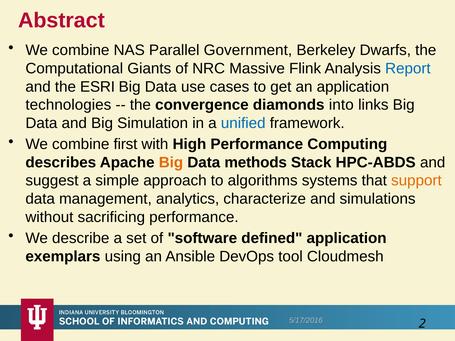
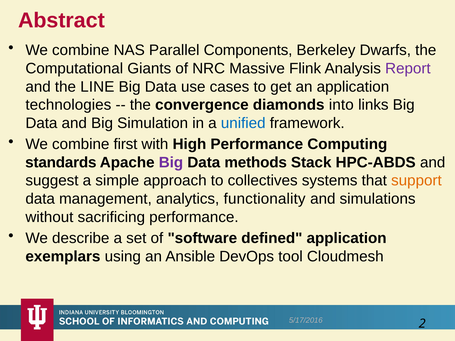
Government: Government -> Components
Report colour: blue -> purple
ESRI: ESRI -> LINE
describes: describes -> standards
Big at (171, 163) colour: orange -> purple
algorithms: algorithms -> collectives
characterize: characterize -> functionality
